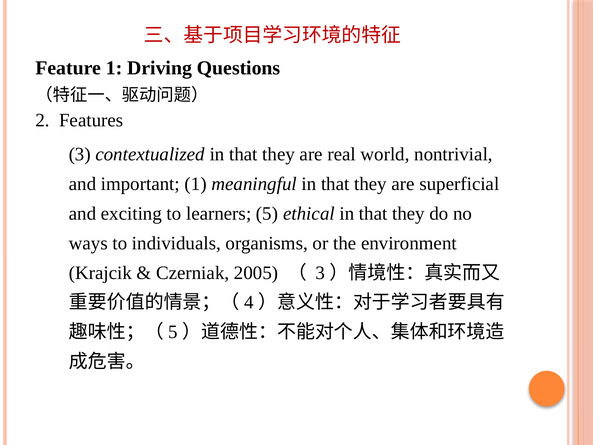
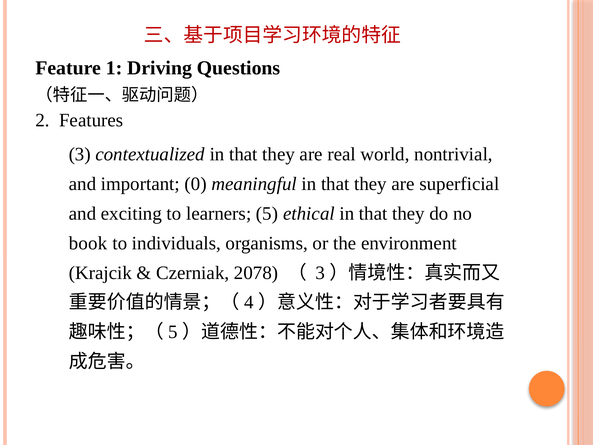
important 1: 1 -> 0
ways: ways -> book
2005: 2005 -> 2078
